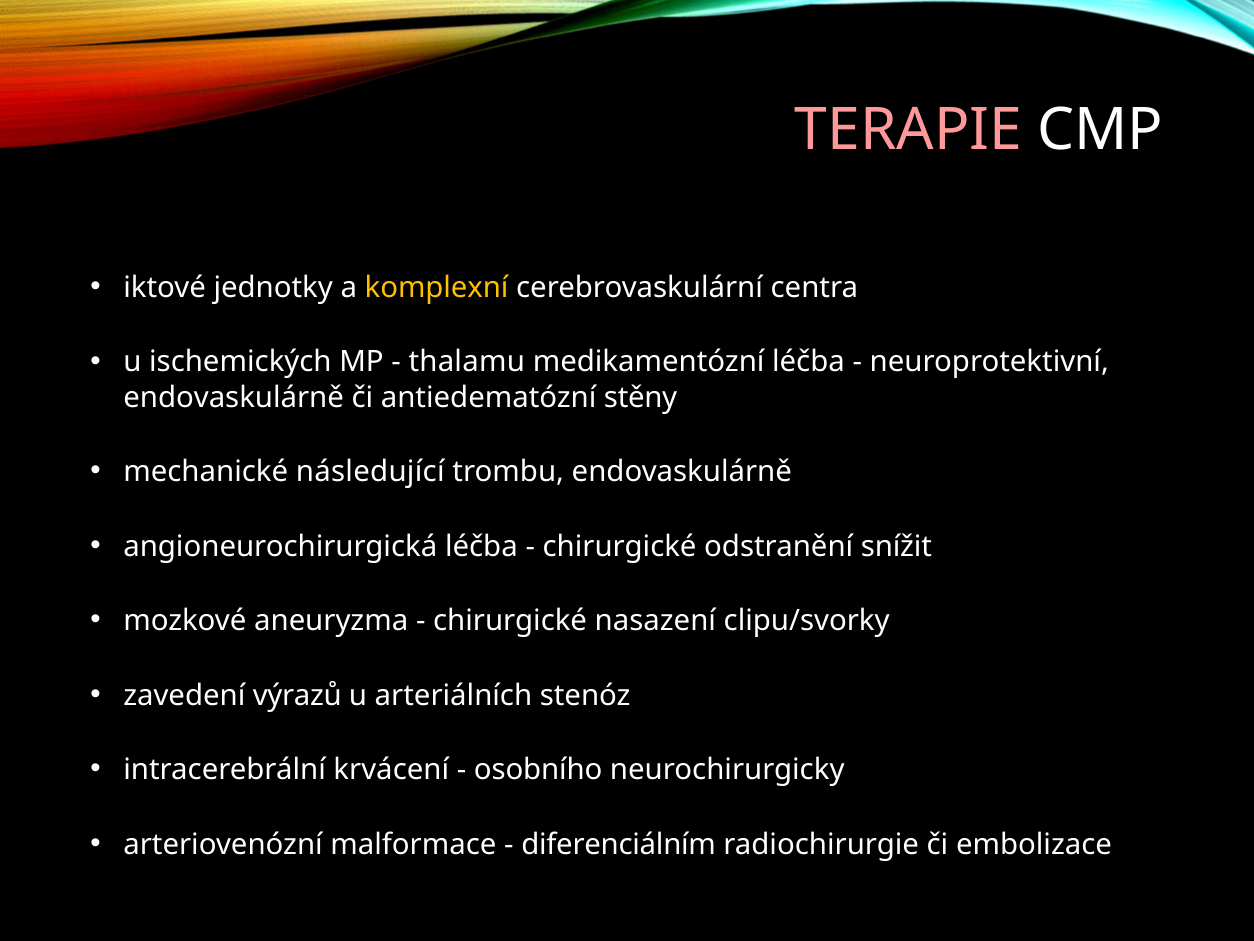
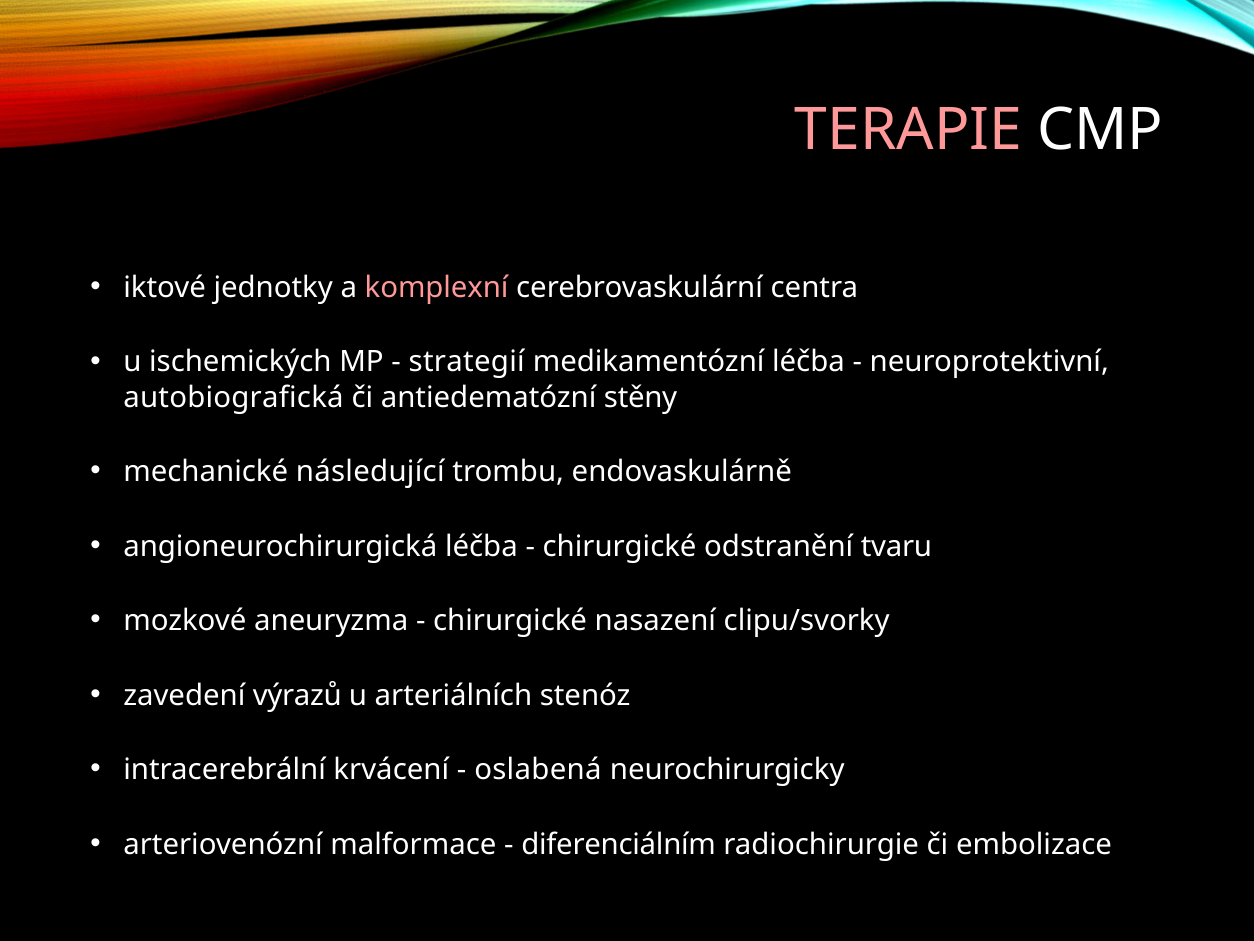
komplexní colour: yellow -> pink
thalamu: thalamu -> strategií
endovaskulárně at (234, 397): endovaskulárně -> autobiografická
snížit: snížit -> tvaru
osobního: osobního -> oslabená
